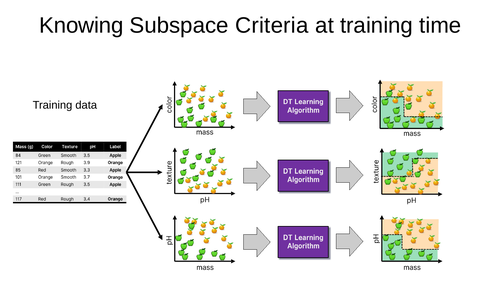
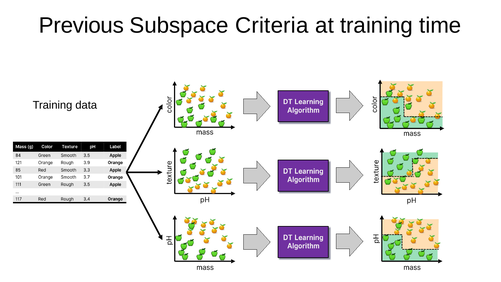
Knowing: Knowing -> Previous
